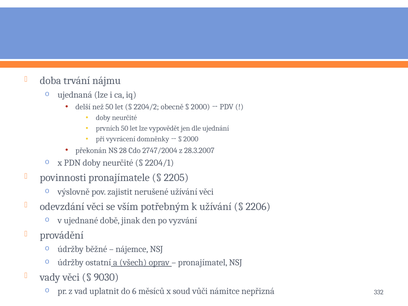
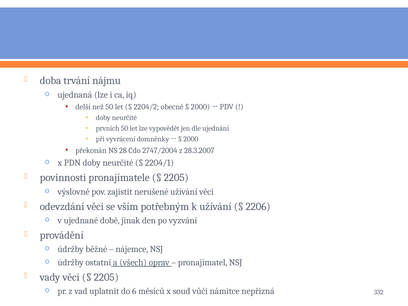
9030 at (106, 277): 9030 -> 2205
